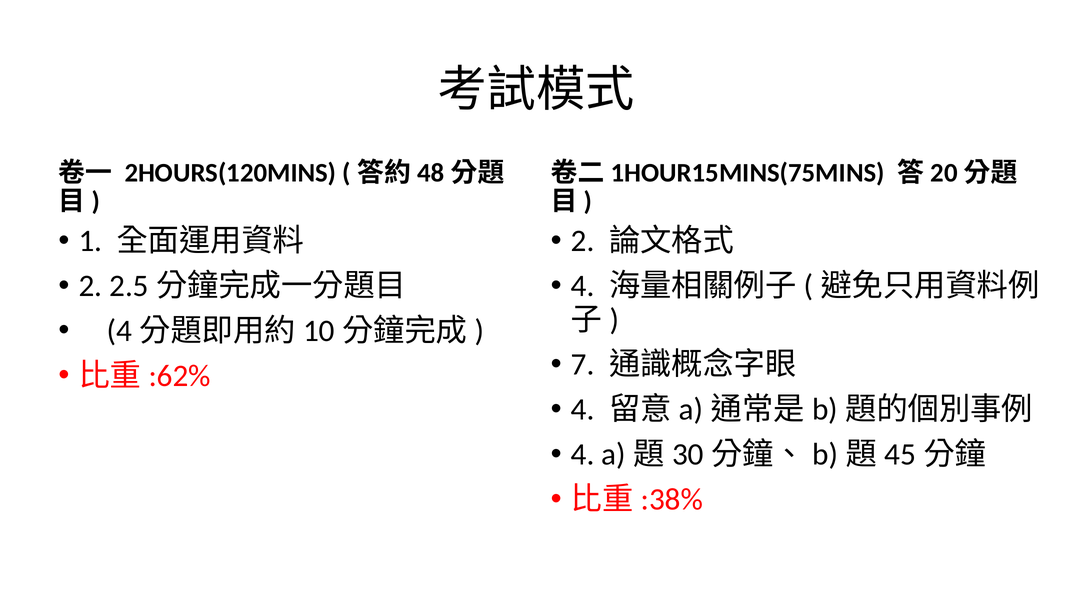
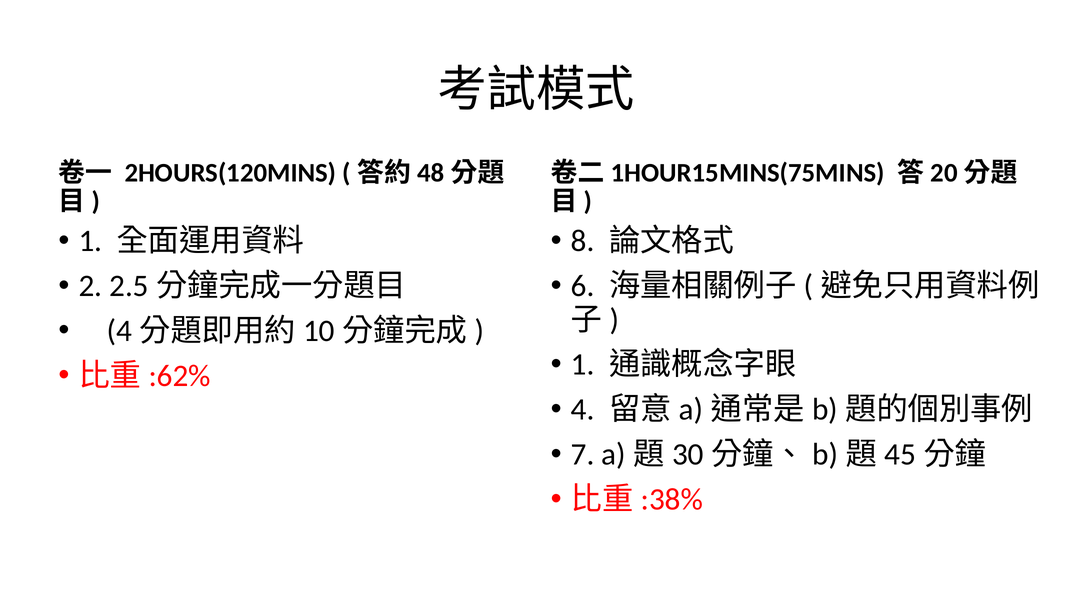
2 at (583, 241): 2 -> 8
4 at (583, 286): 4 -> 6
7 at (583, 365): 7 -> 1
4 at (583, 455): 4 -> 7
